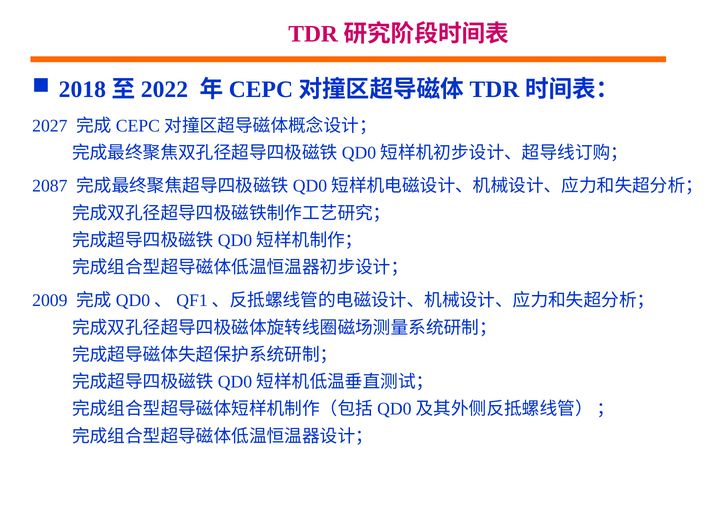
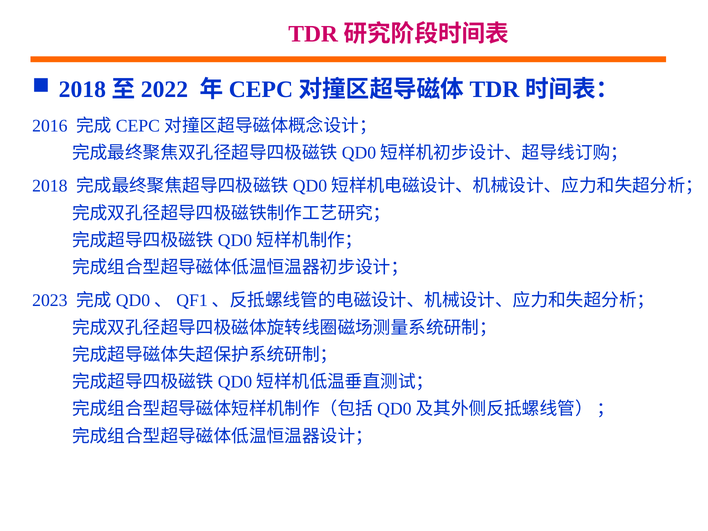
2027: 2027 -> 2016
2087: 2087 -> 2018
2009: 2009 -> 2023
